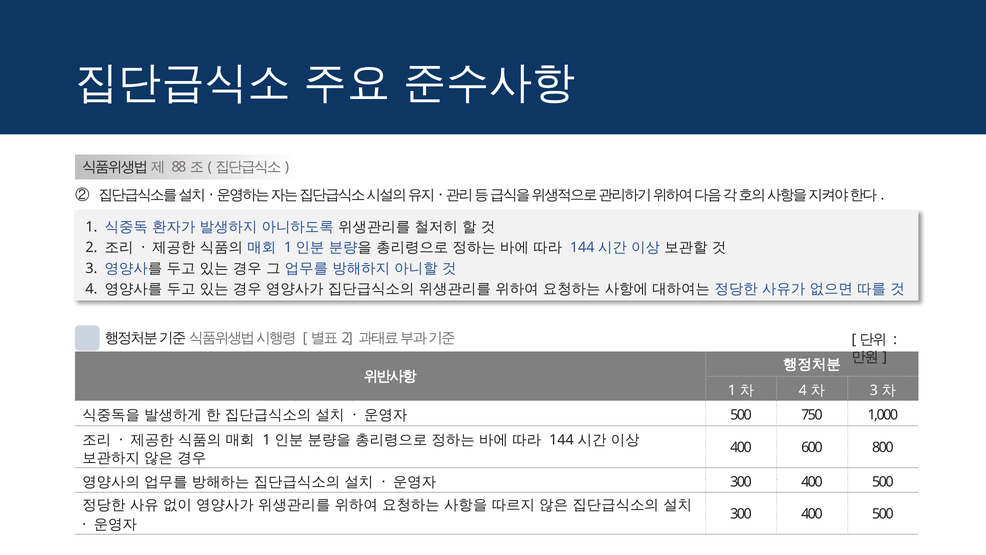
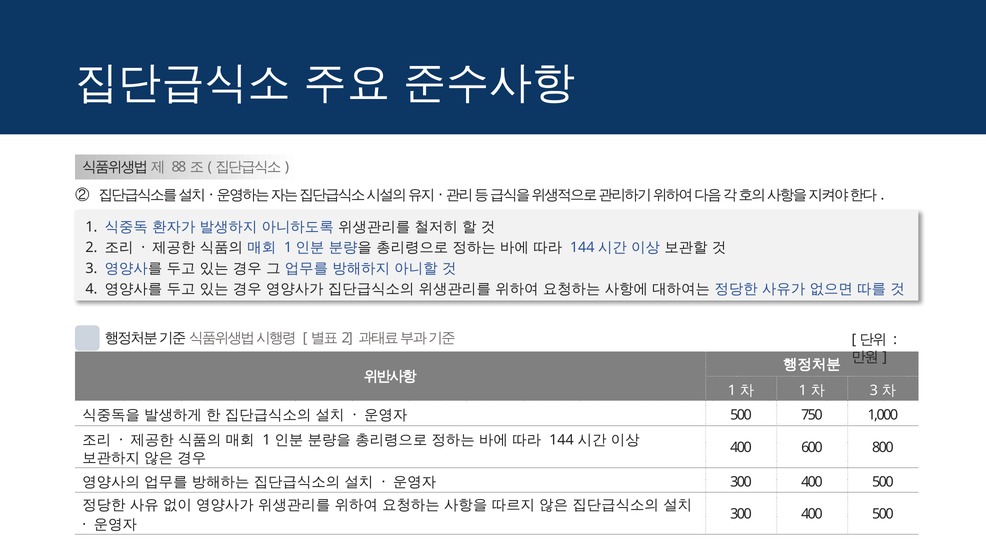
4 at (803, 390): 4 -> 1
